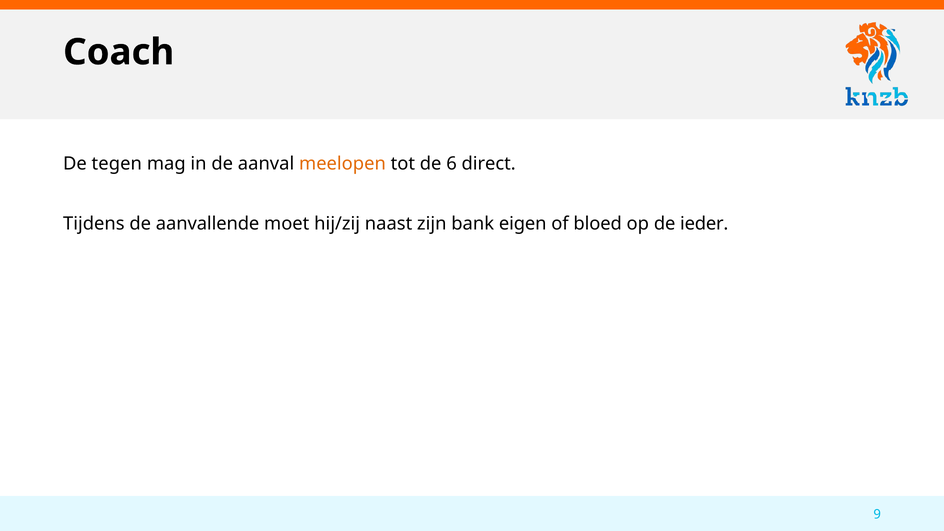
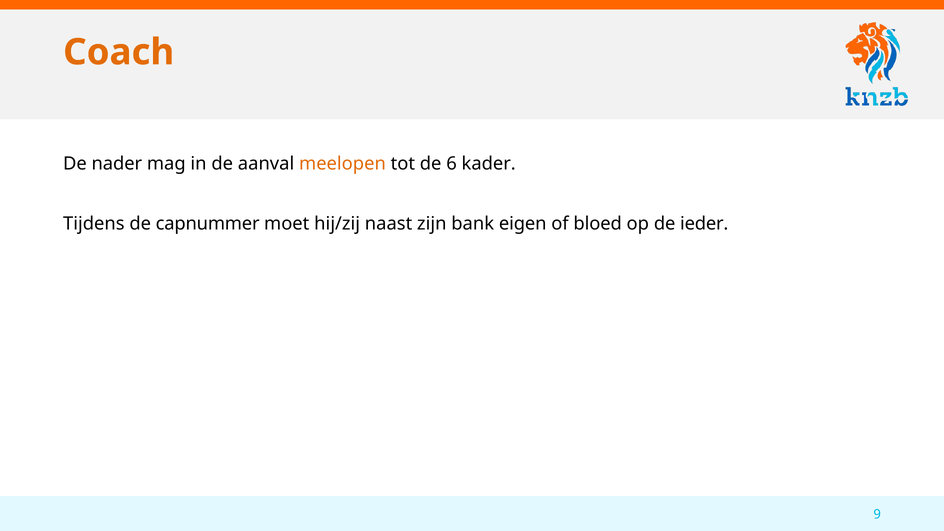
Coach colour: black -> orange
tegen: tegen -> nader
direct: direct -> kader
aanvallende: aanvallende -> capnummer
